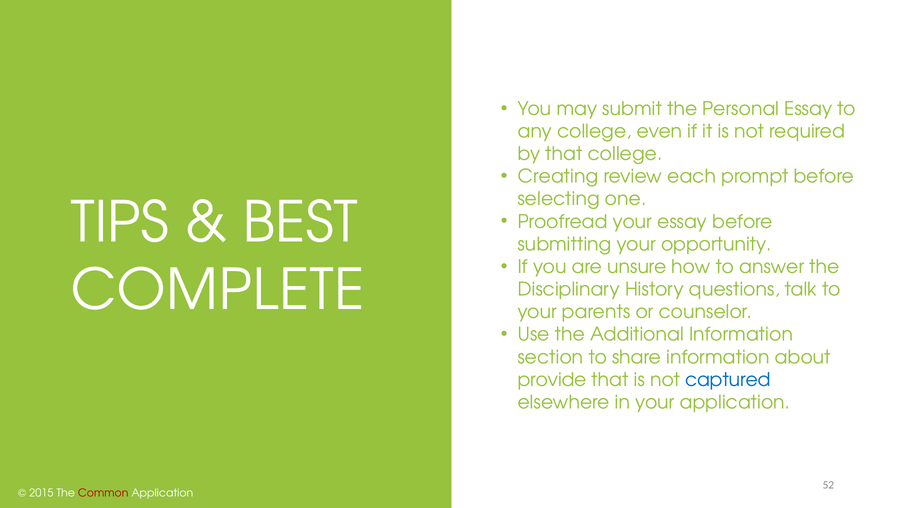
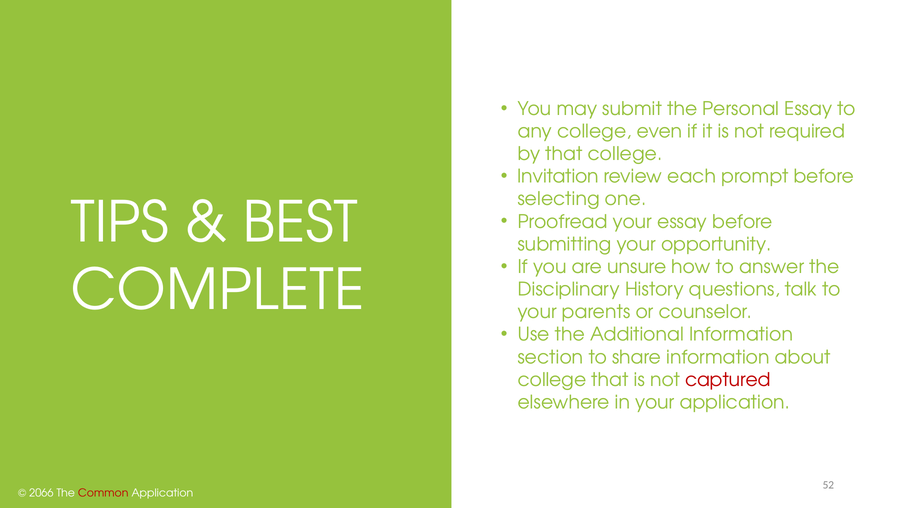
Creating: Creating -> Invitation
provide at (552, 380): provide -> college
captured colour: blue -> red
2015: 2015 -> 2066
